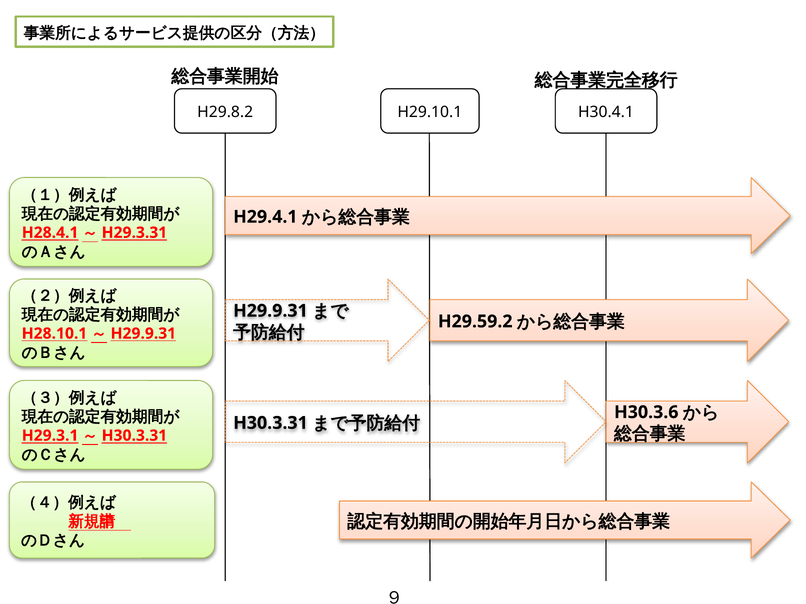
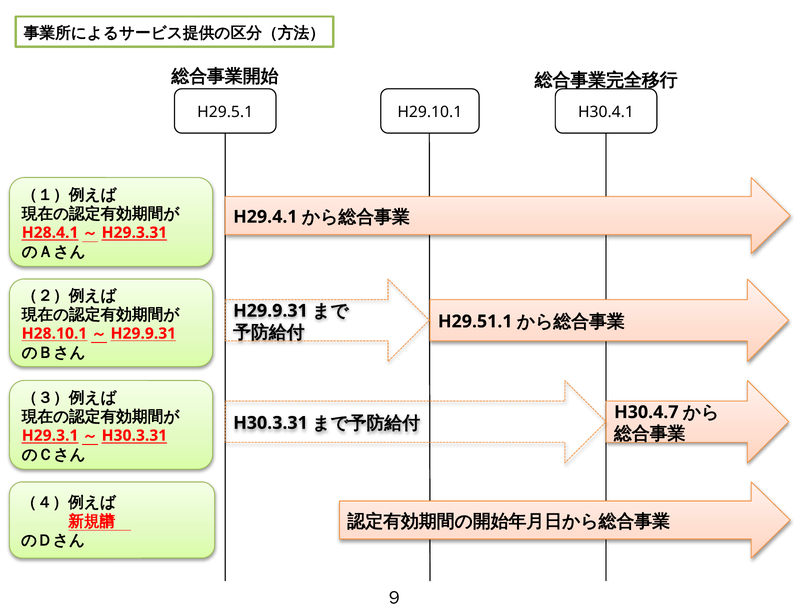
H29.8.2: H29.8.2 -> H29.5.1
H29.59.2: H29.59.2 -> H29.51.1
H30.3.6: H30.3.6 -> H30.4.7
